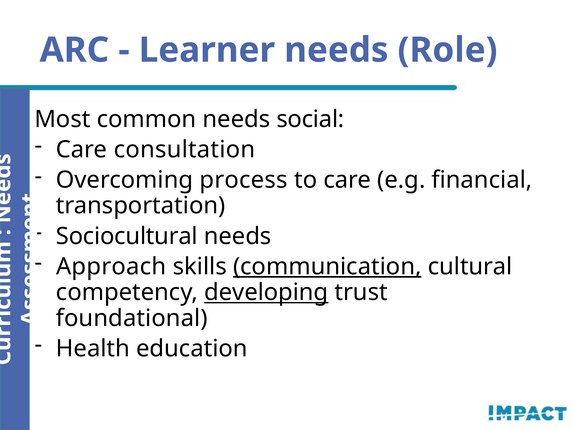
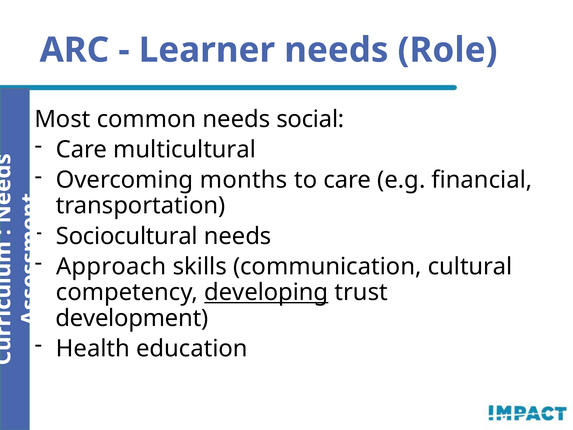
consultation: consultation -> multicultural
process: process -> months
communication underline: present -> none
foundational: foundational -> development
